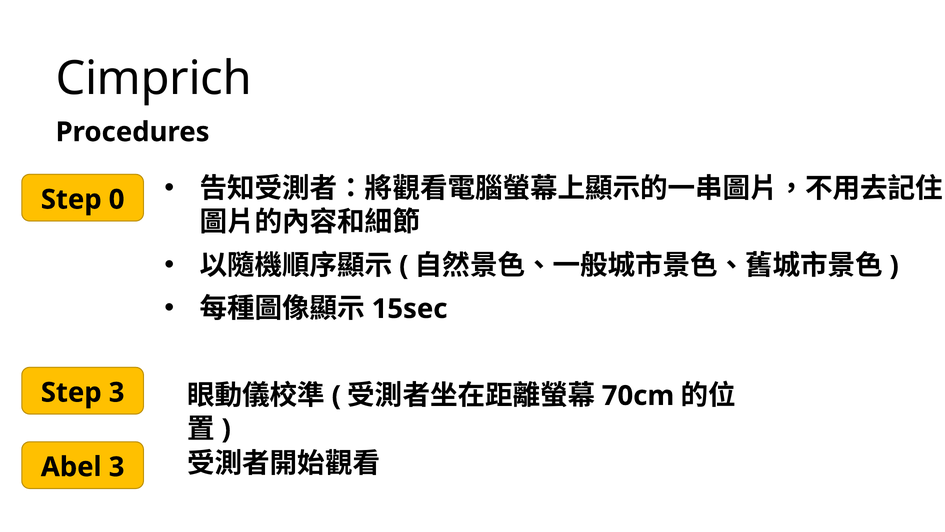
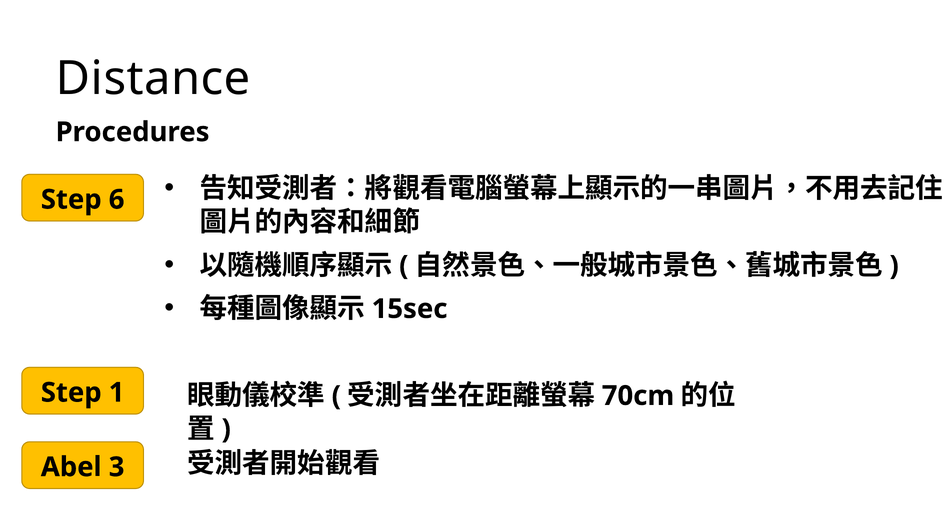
Cimprich: Cimprich -> Distance
0: 0 -> 6
Step 3: 3 -> 1
